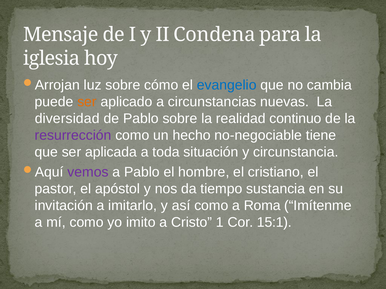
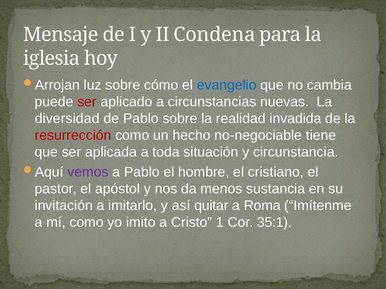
ser at (87, 102) colour: orange -> red
continuo: continuo -> invadida
resurrección colour: purple -> red
tiempo: tiempo -> menos
así como: como -> quitar
15:1: 15:1 -> 35:1
